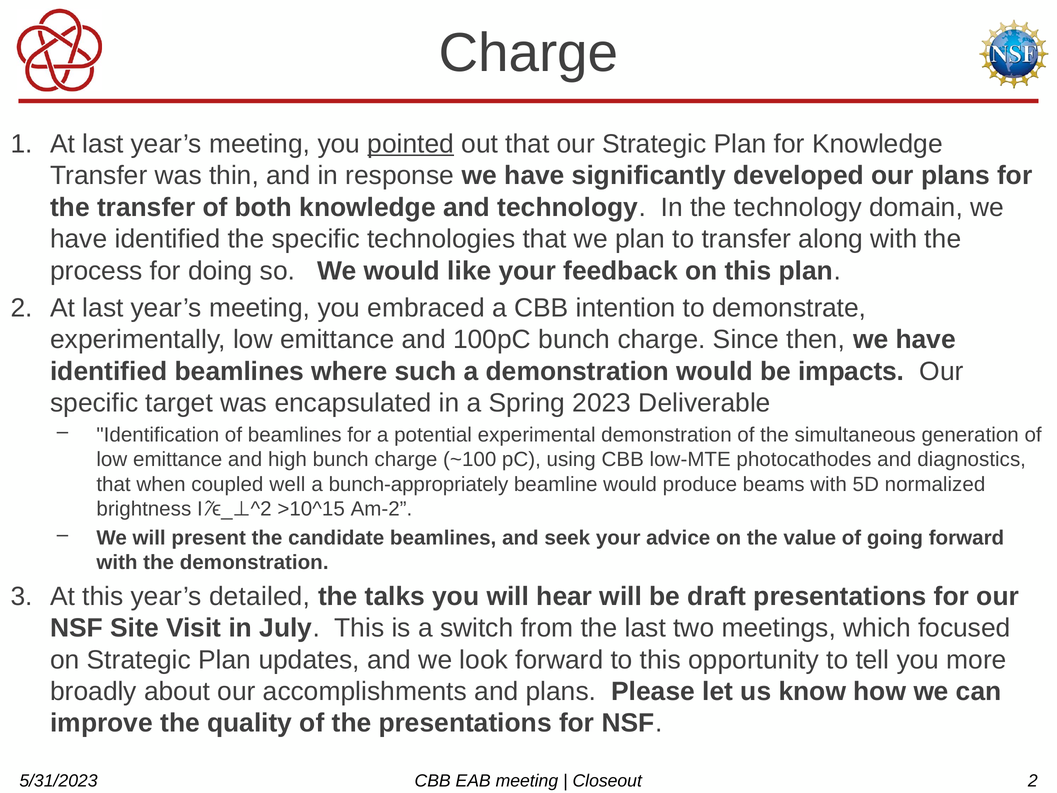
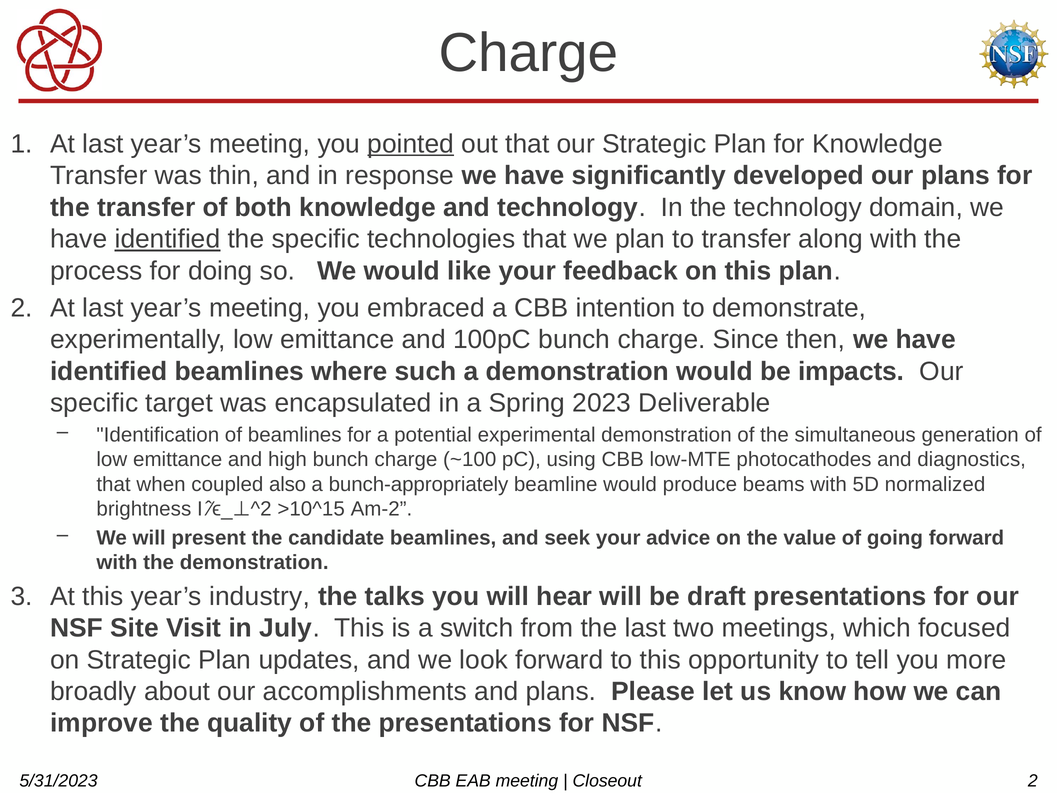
identified at (167, 239) underline: none -> present
well: well -> also
detailed: detailed -> industry
